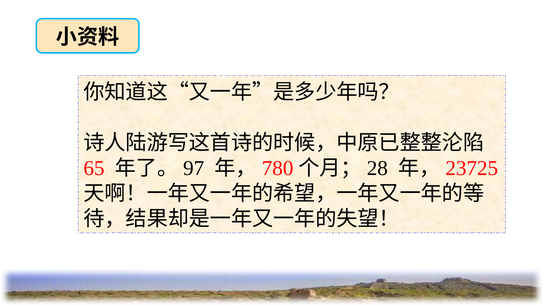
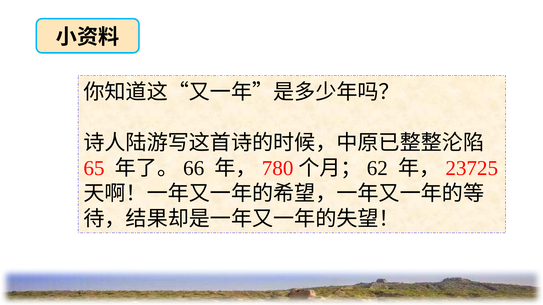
97: 97 -> 66
28: 28 -> 62
